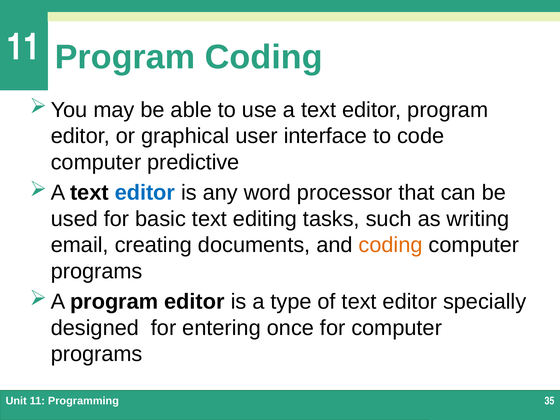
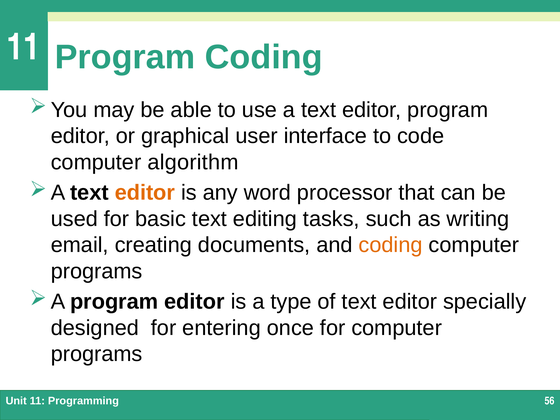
predictive: predictive -> algorithm
editor at (145, 193) colour: blue -> orange
35: 35 -> 56
